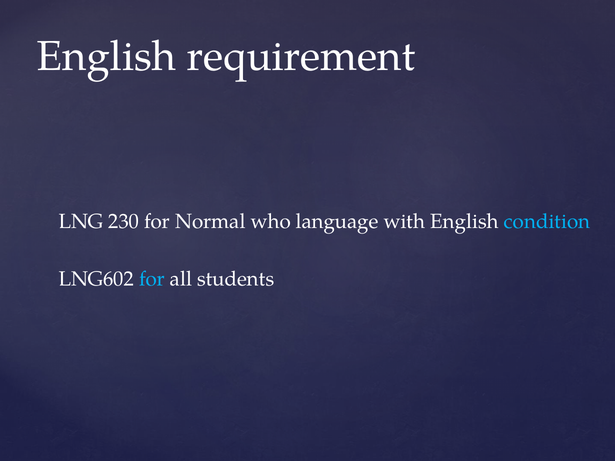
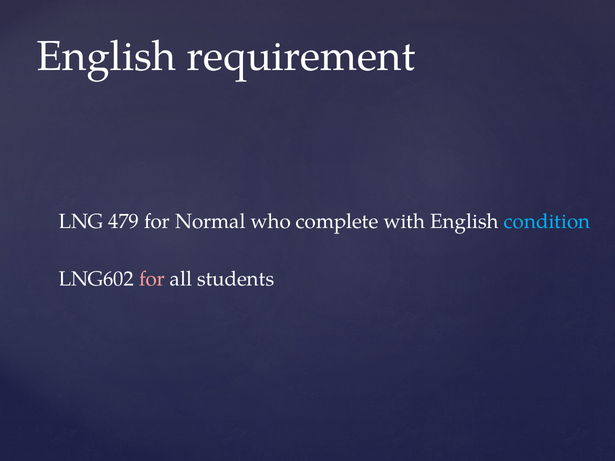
230: 230 -> 479
language: language -> complete
for at (152, 279) colour: light blue -> pink
